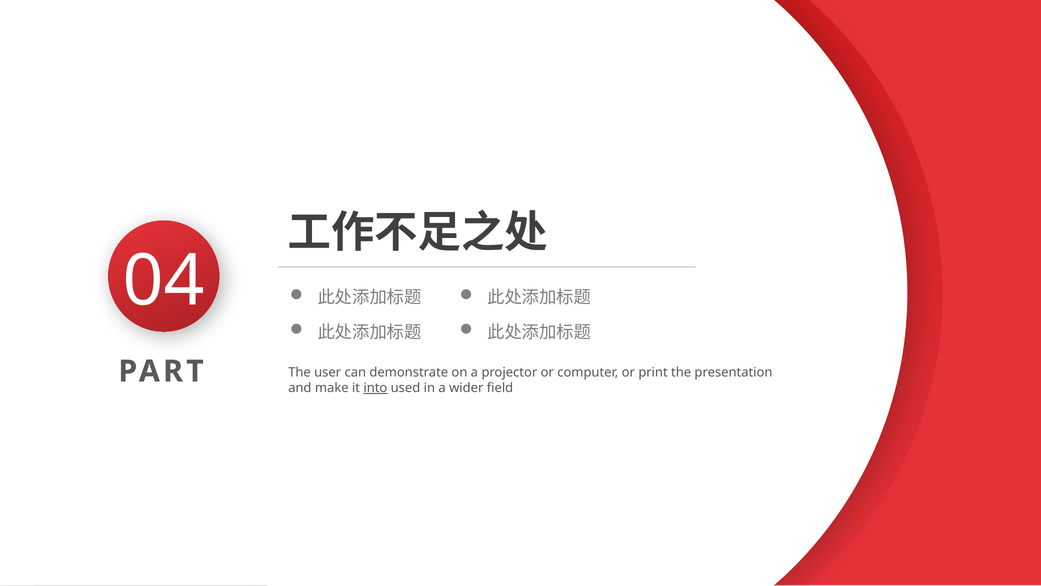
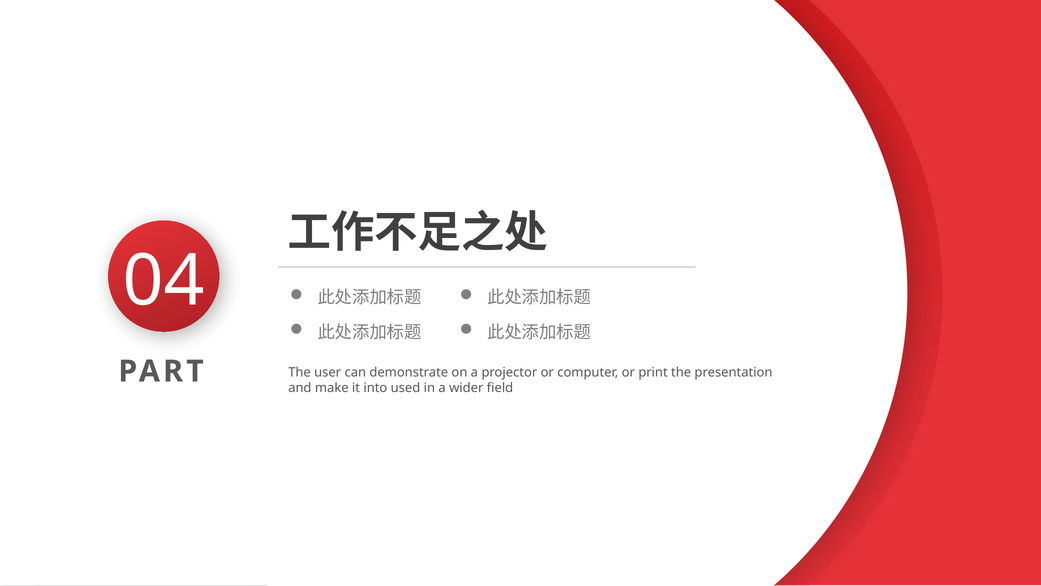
into underline: present -> none
